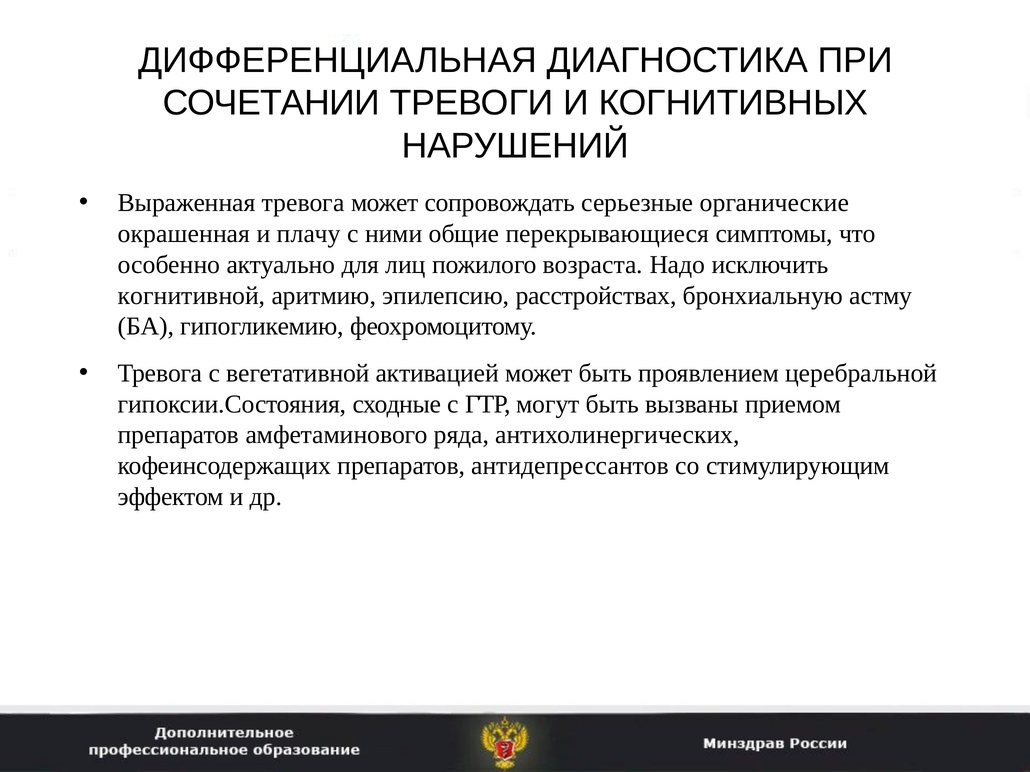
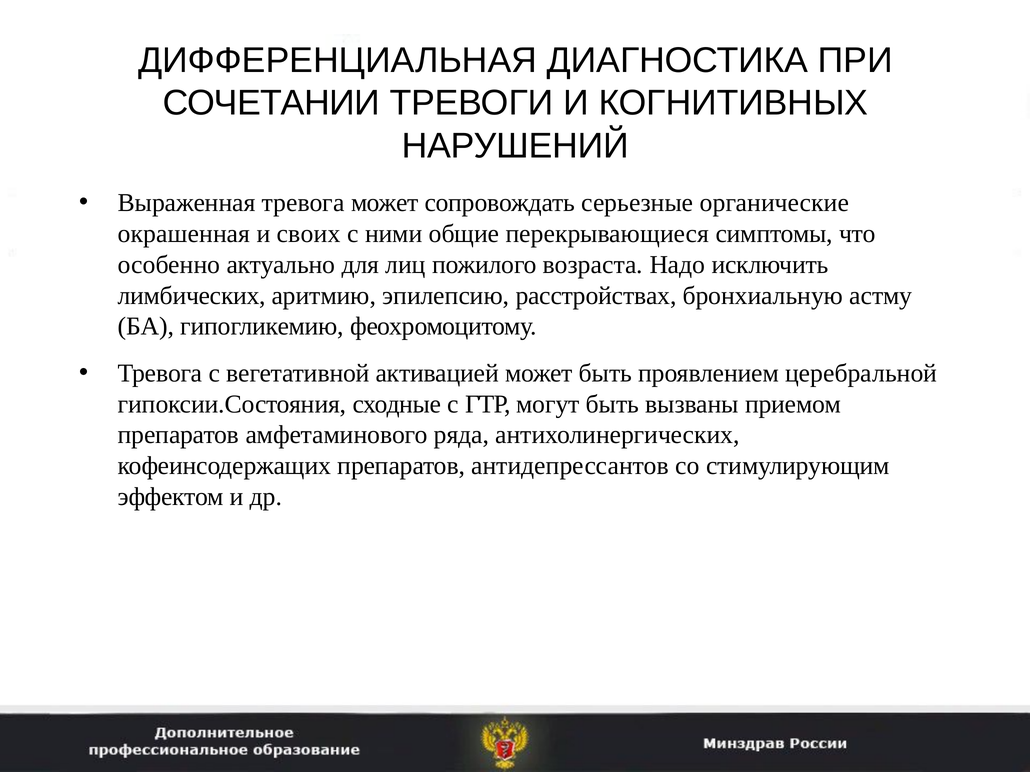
плачу: плачу -> своих
когнитивной: когнитивной -> лимбических
